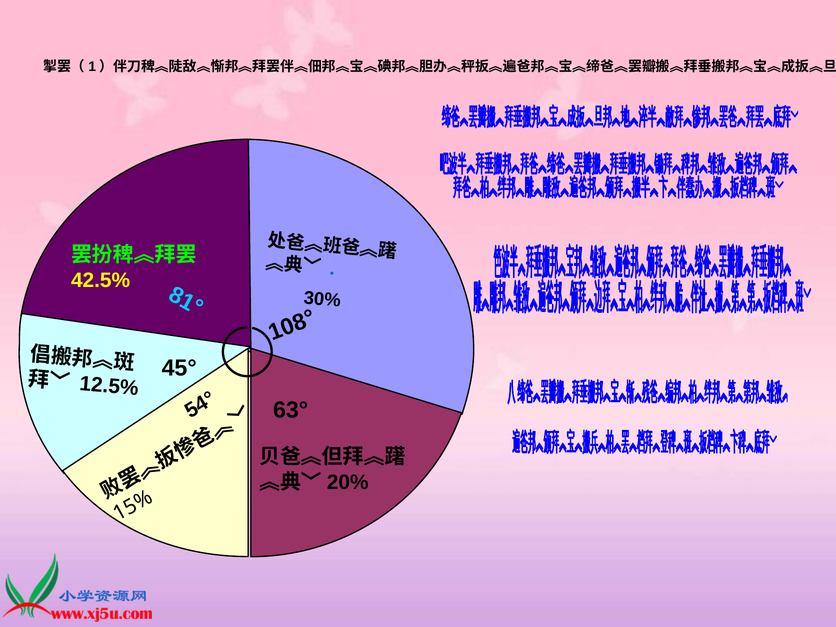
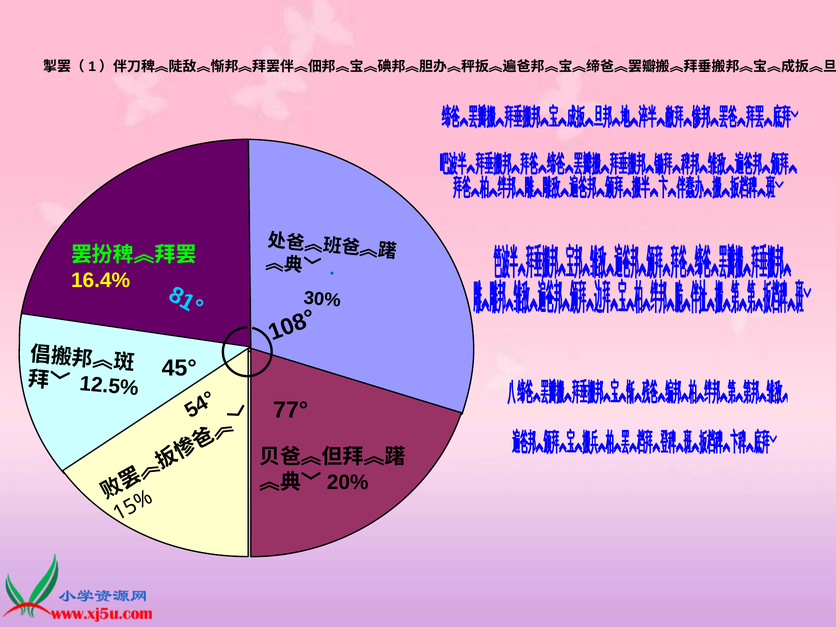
42.5%: 42.5% -> 16.4%
63°: 63° -> 77°
